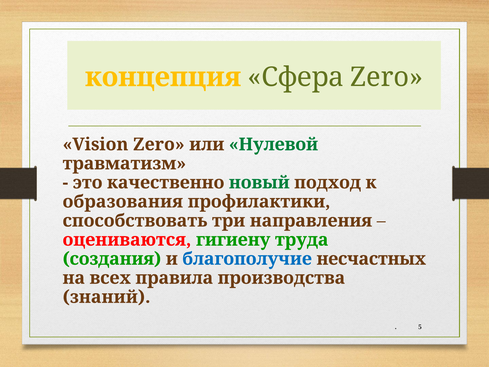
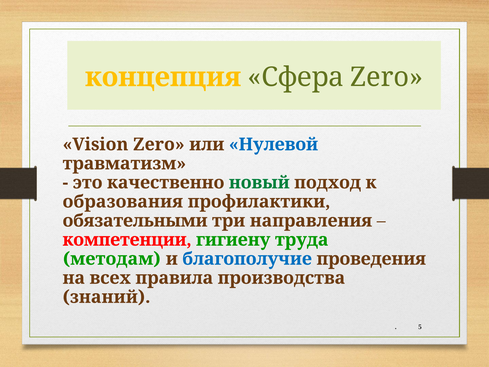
Нулевой colour: green -> blue
способствовать: способствовать -> обязательными
оцениваются: оцениваются -> компетенции
создания: создания -> методам
несчастных: несчастных -> проведения
